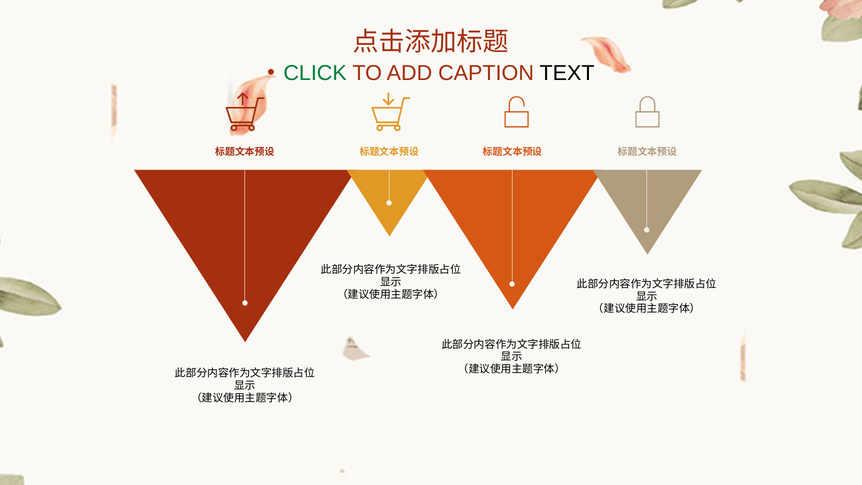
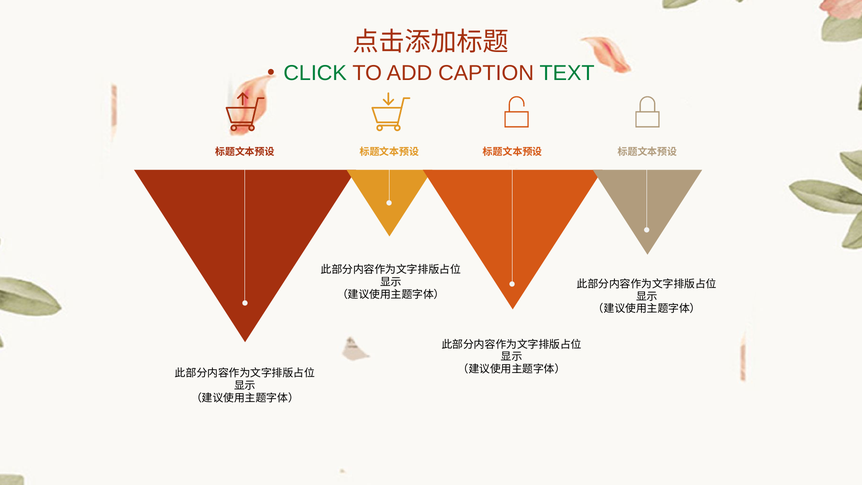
TEXT colour: black -> green
